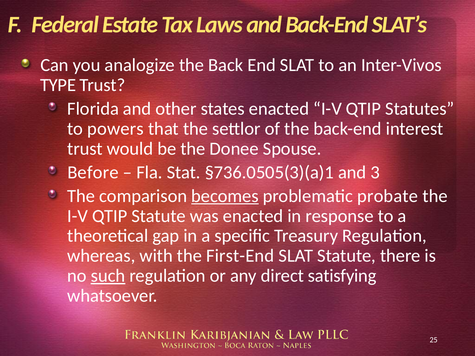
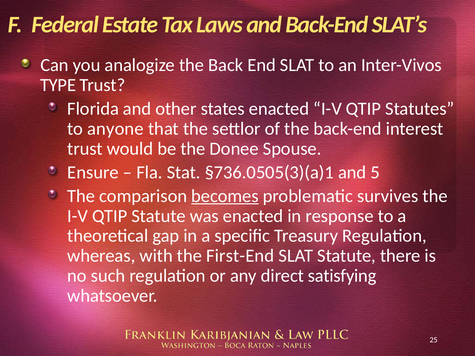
powers: powers -> anyone
Before: Before -> Ensure
3: 3 -> 5
probate: probate -> survives
such underline: present -> none
